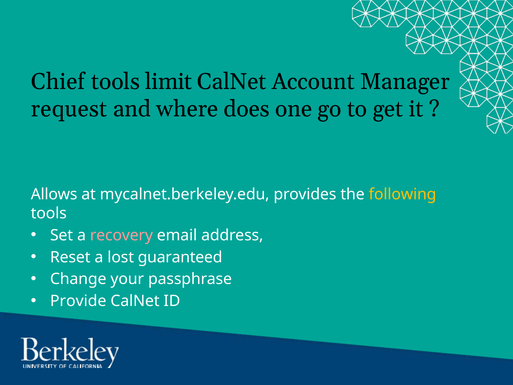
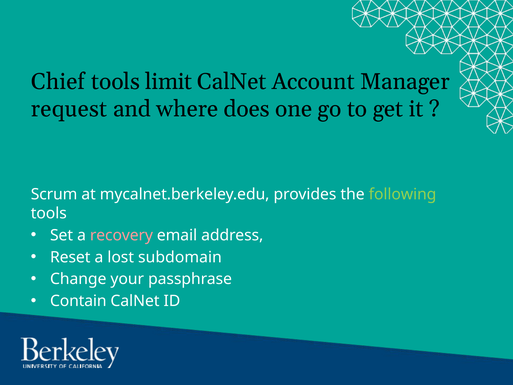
Allows: Allows -> Scrum
following colour: yellow -> light green
guaranteed: guaranteed -> subdomain
Provide: Provide -> Contain
